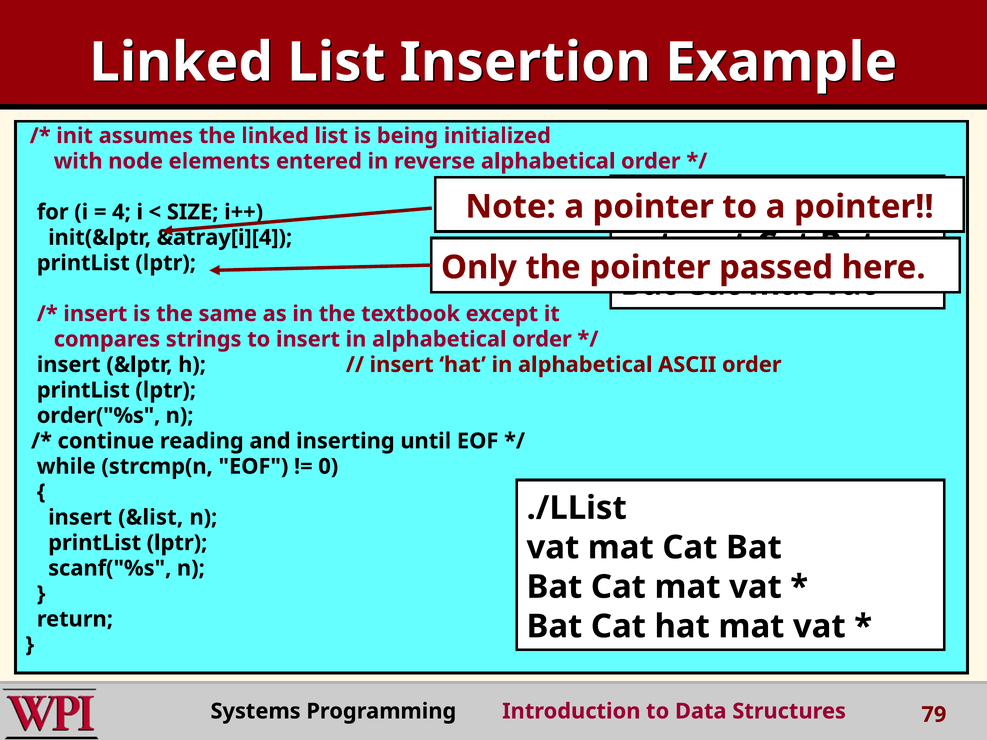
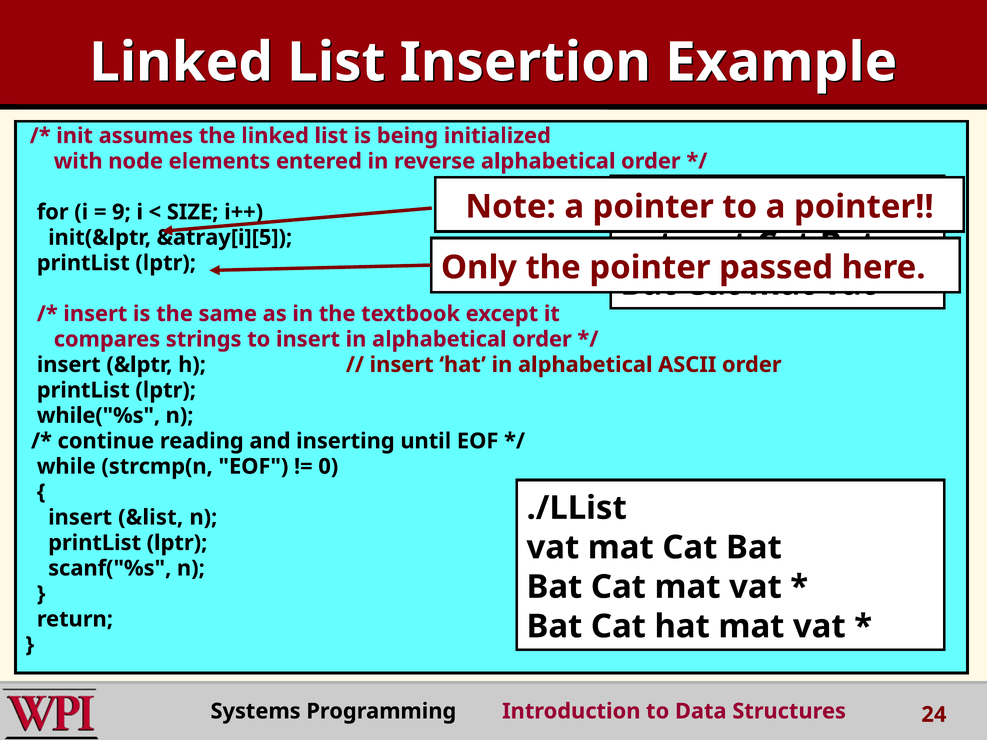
4: 4 -> 9
&atray[i][4: &atray[i][4 -> &atray[i][5
order("%s: order("%s -> while("%s
79: 79 -> 24
